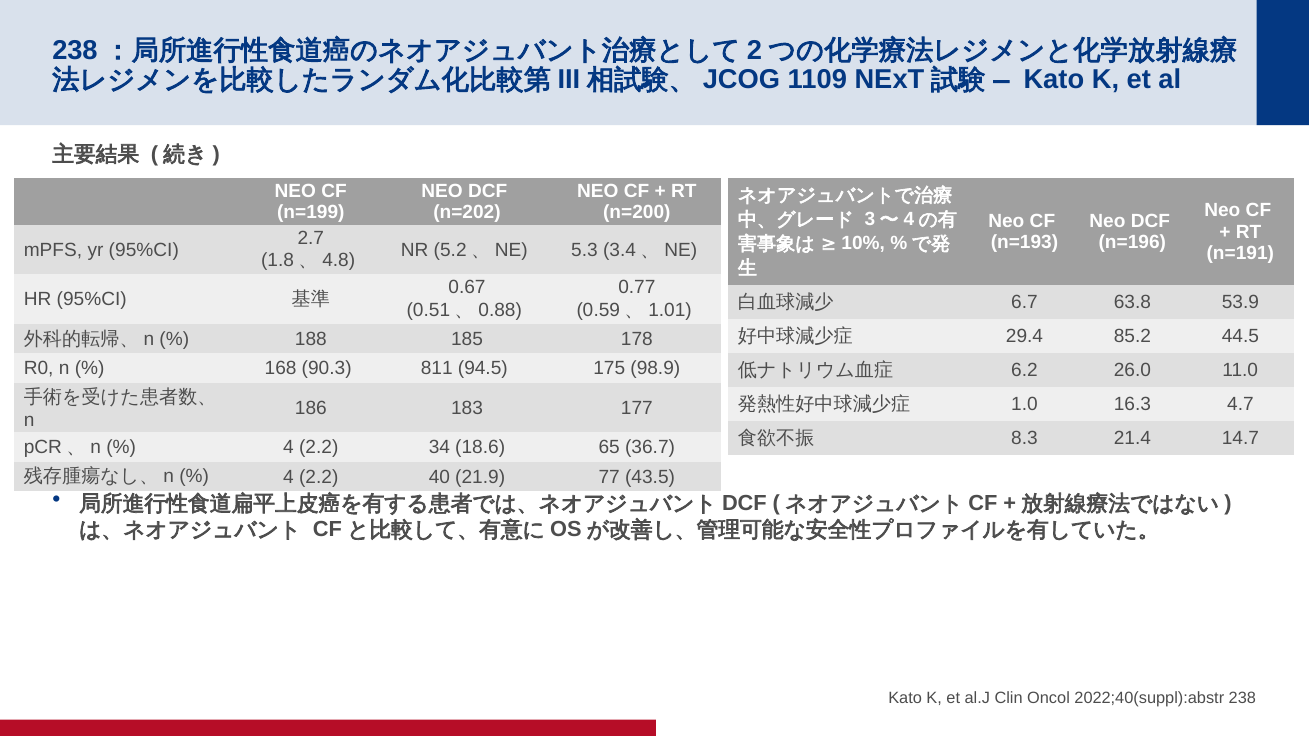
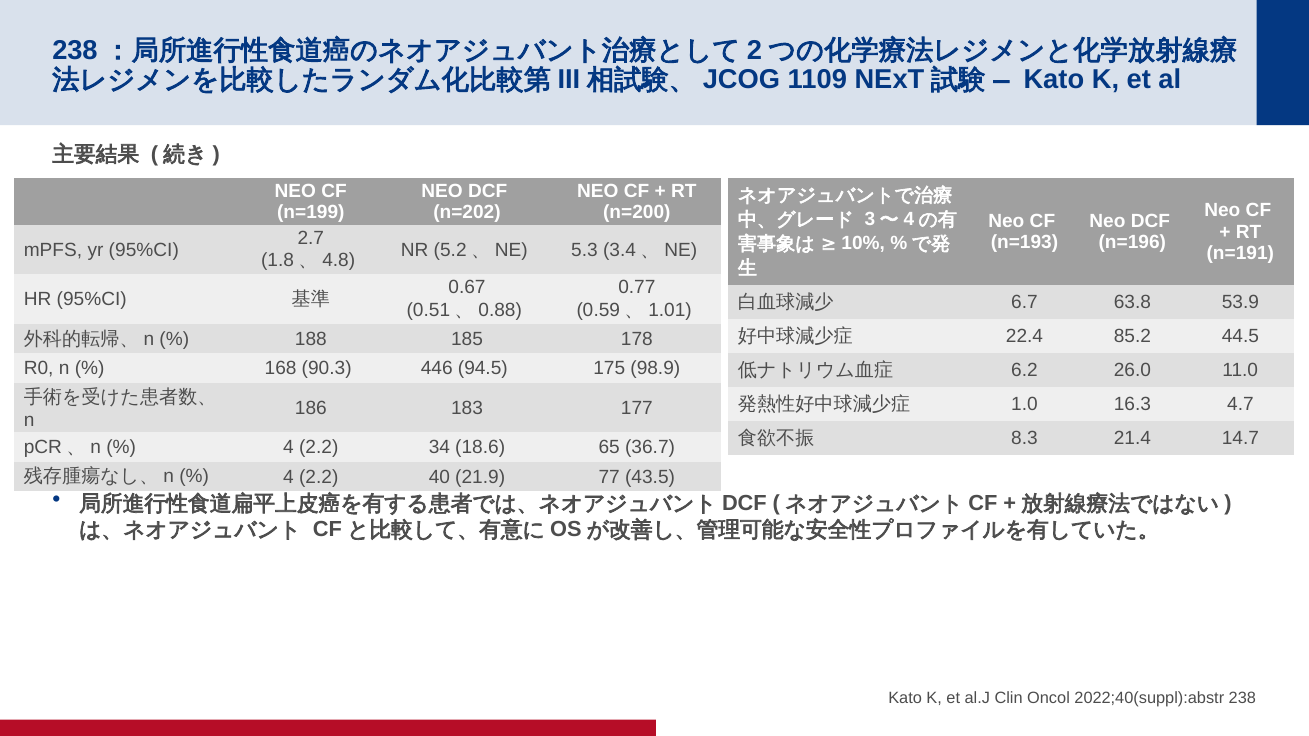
29.4: 29.4 -> 22.4
811: 811 -> 446
